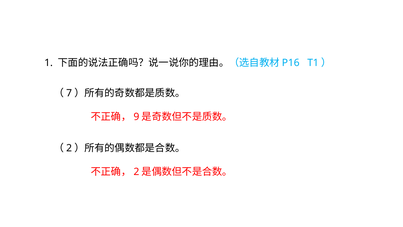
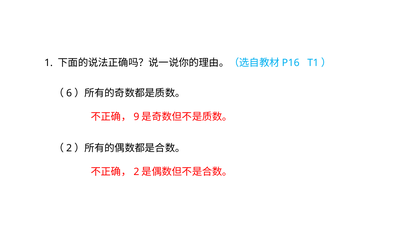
7: 7 -> 6
